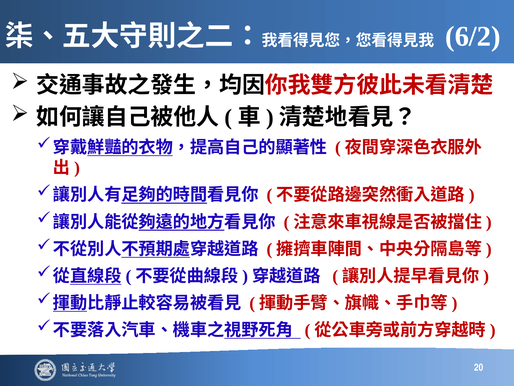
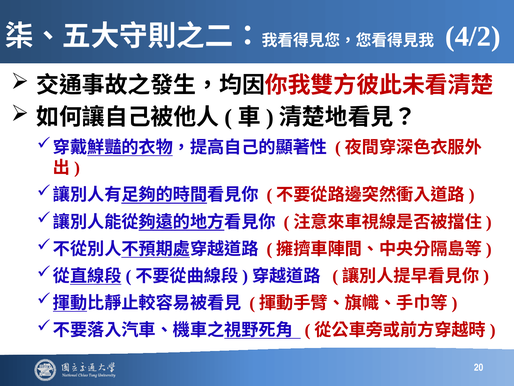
6/2: 6/2 -> 4/2
